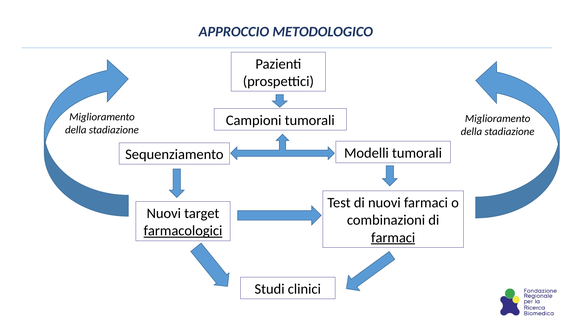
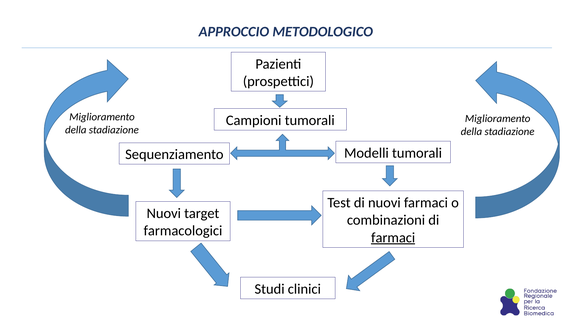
farmacologici underline: present -> none
